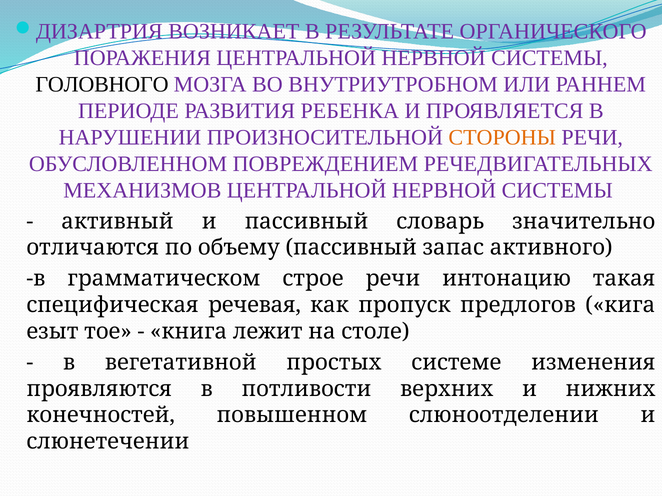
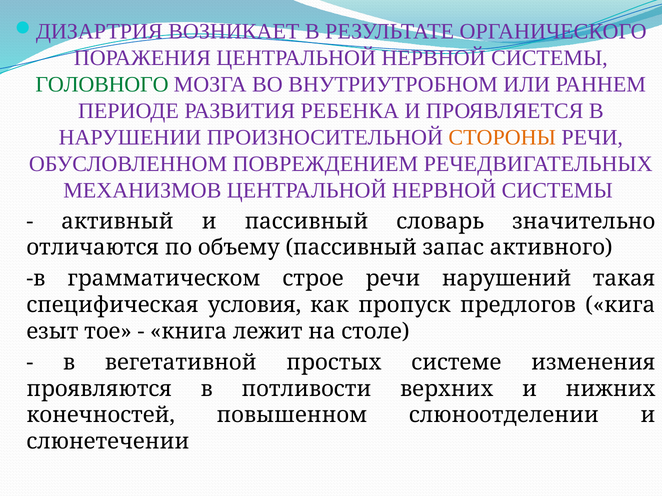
ГОЛОВНОГО colour: black -> green
интонацию: интонацию -> нарушений
речевая: речевая -> условия
